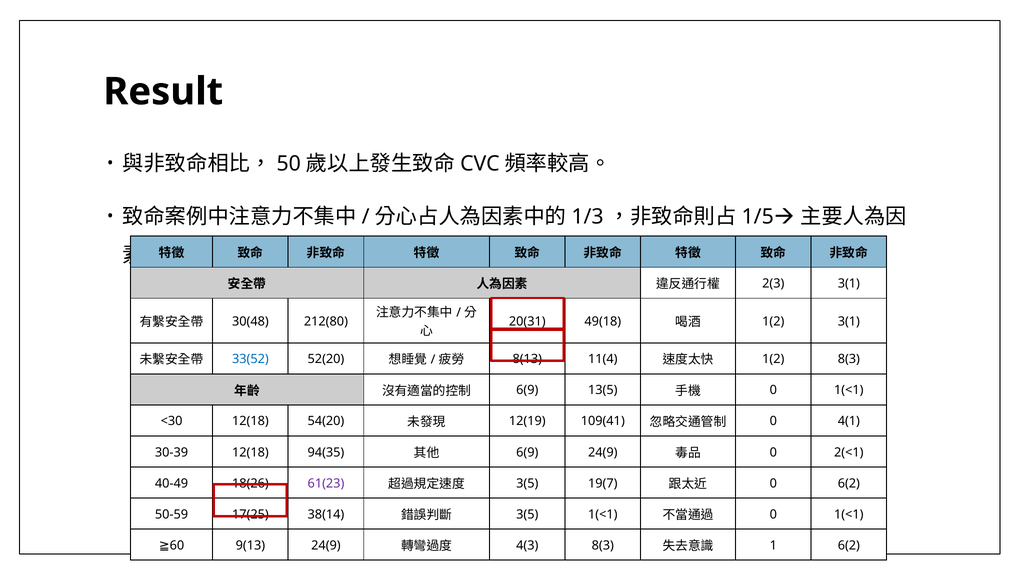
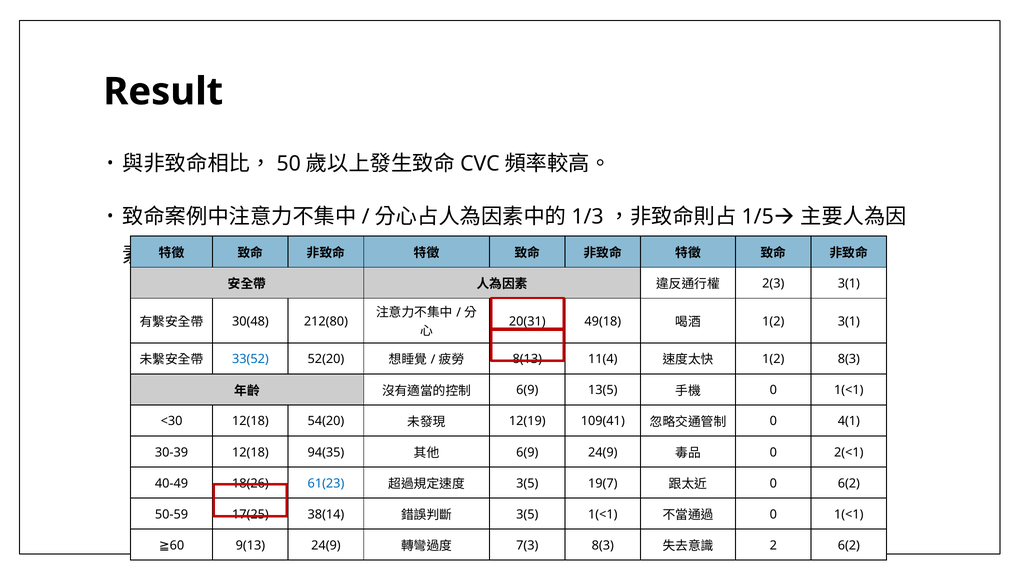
61(23 colour: purple -> blue
4(3: 4(3 -> 7(3
1: 1 -> 2
